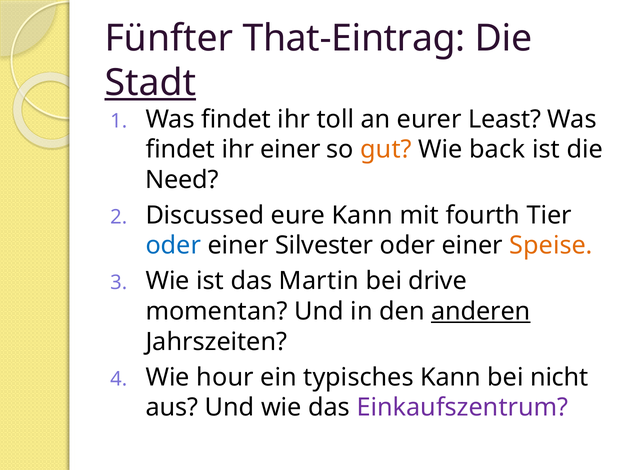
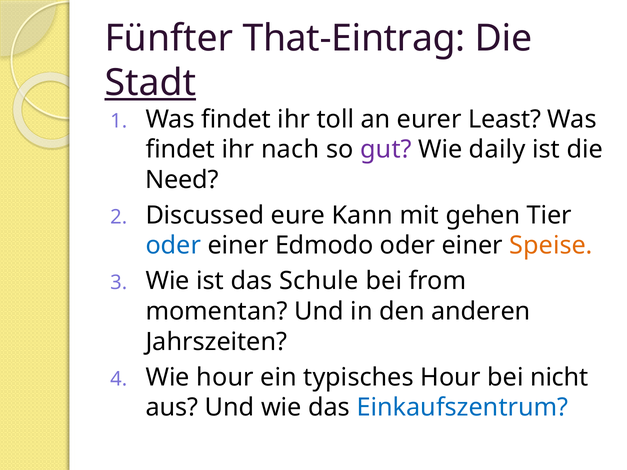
ihr einer: einer -> nach
gut colour: orange -> purple
back: back -> daily
fourth: fourth -> gehen
Silvester: Silvester -> Edmodo
Martin: Martin -> Schule
drive: drive -> from
anderen underline: present -> none
typisches Kann: Kann -> Hour
Einkaufszentrum colour: purple -> blue
